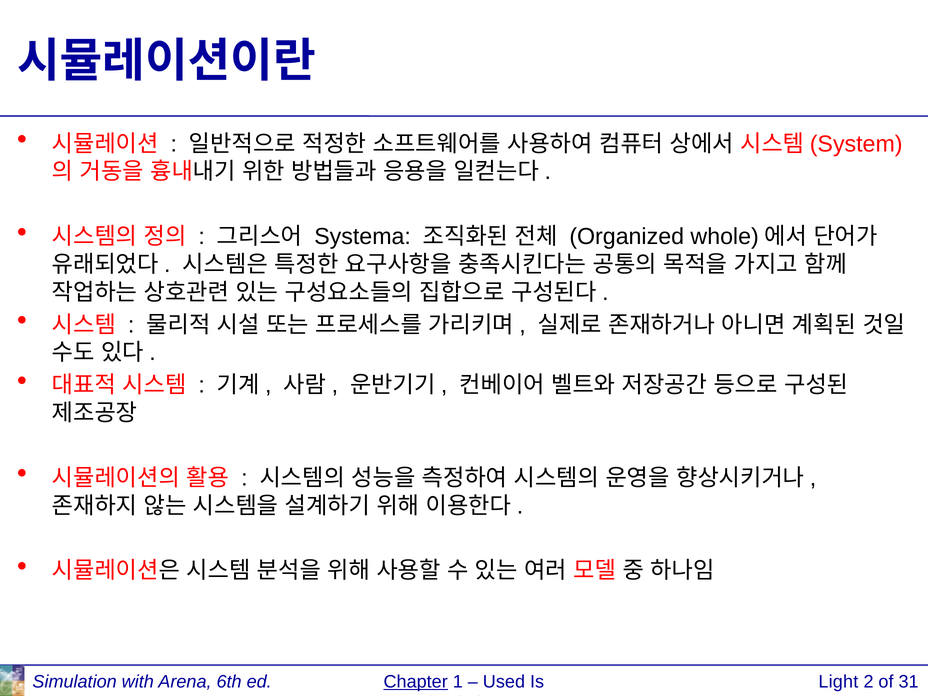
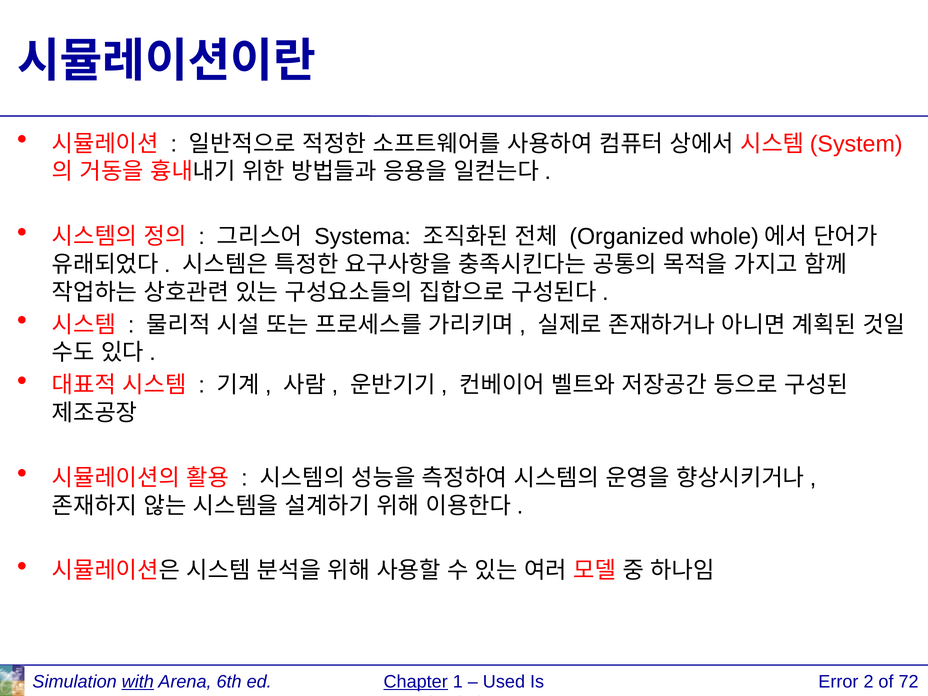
with underline: none -> present
Light: Light -> Error
31: 31 -> 72
